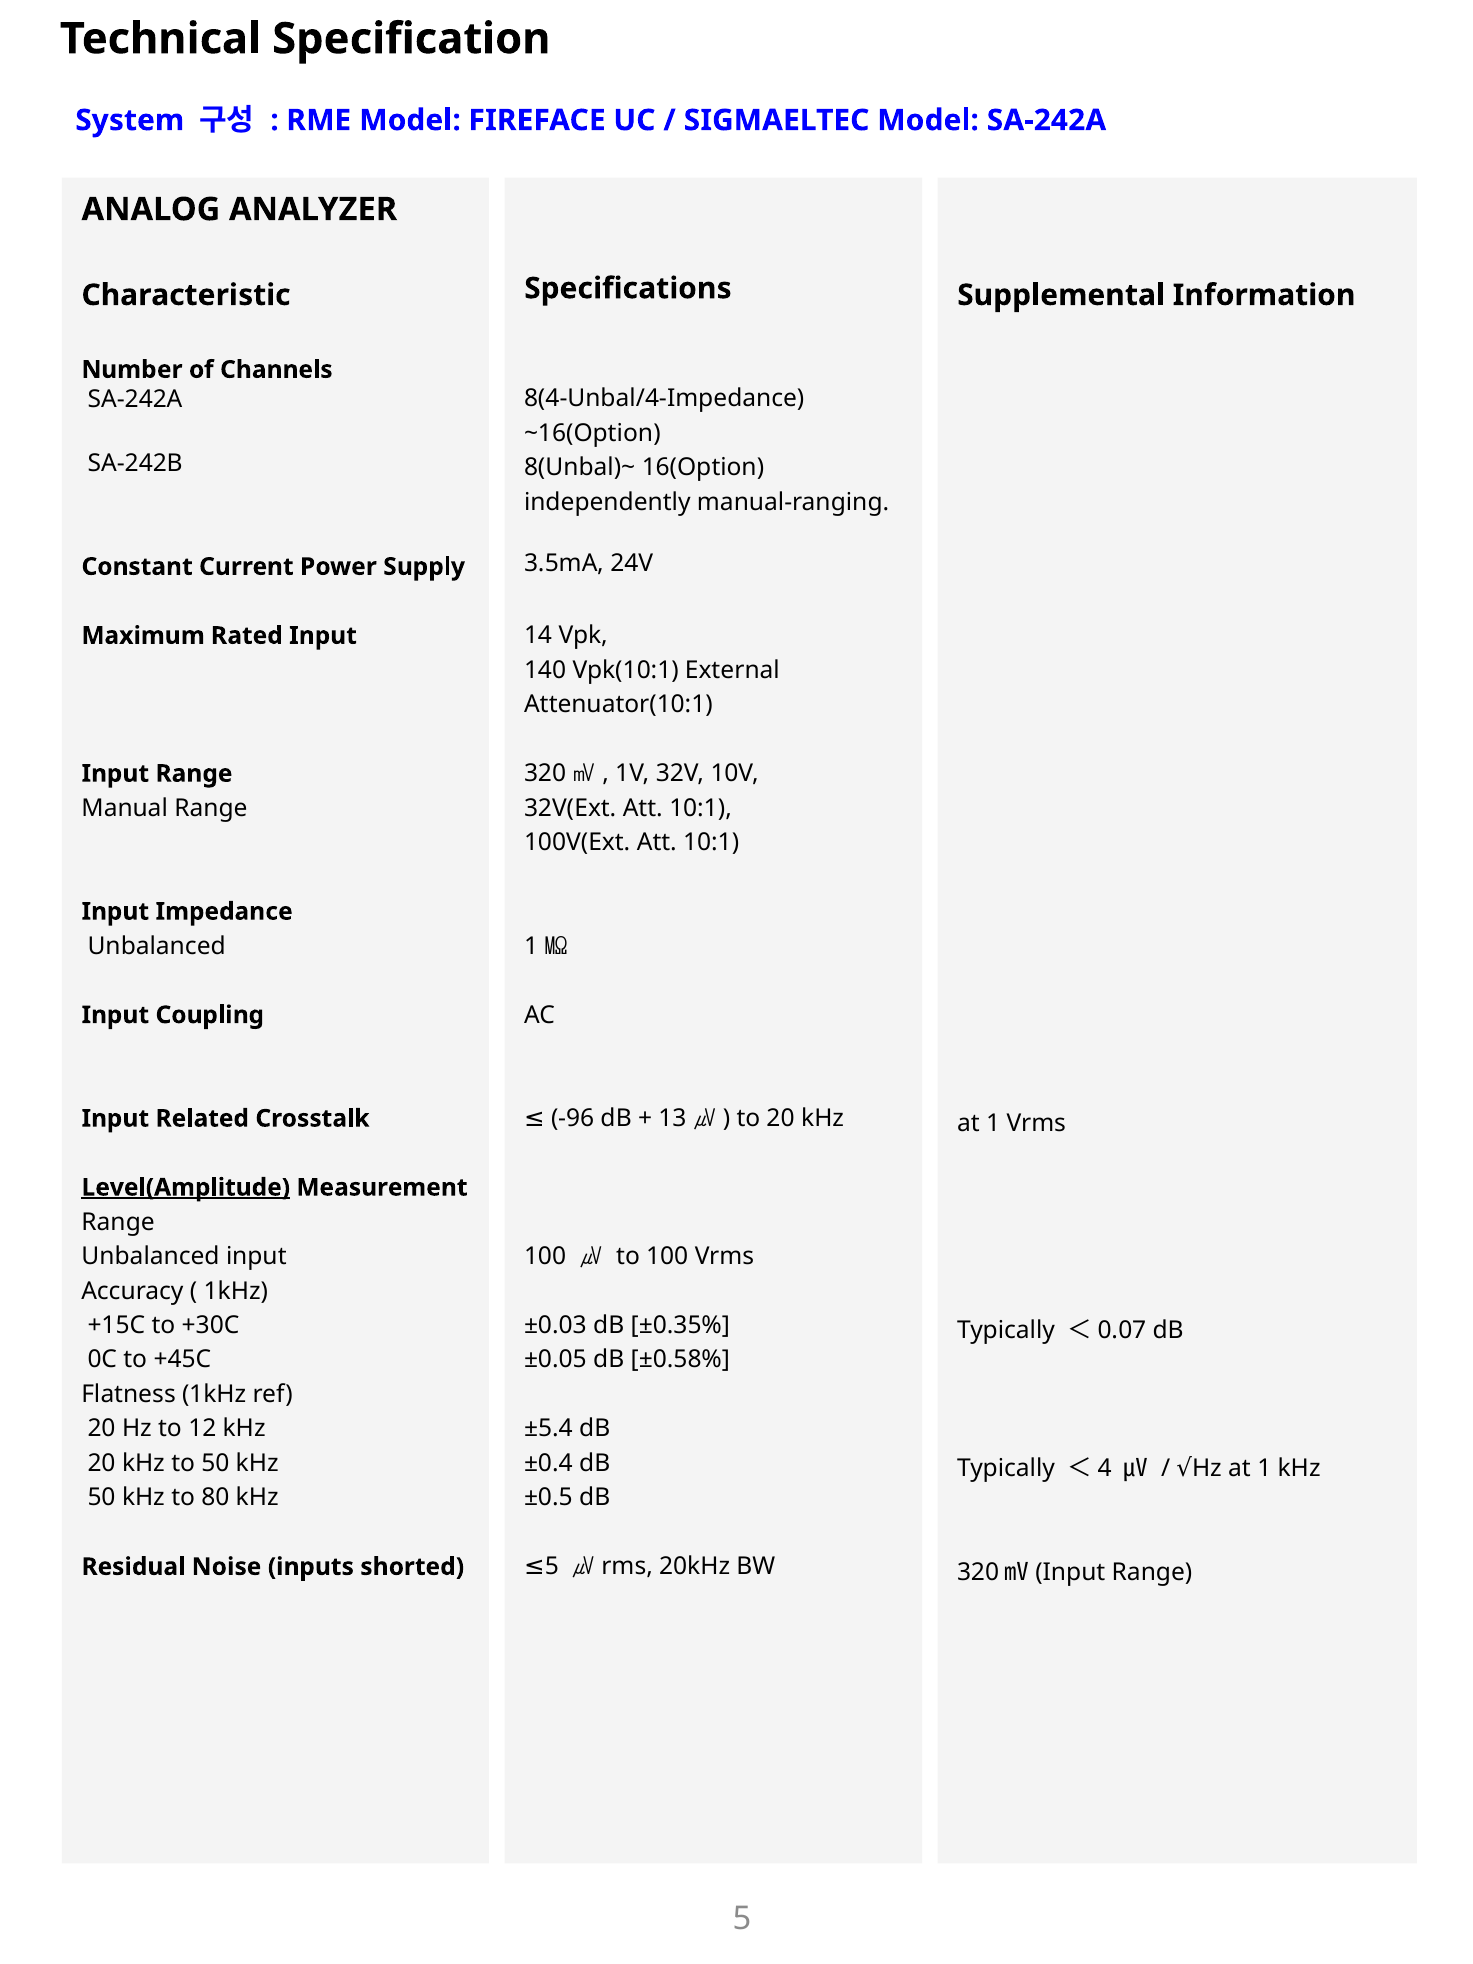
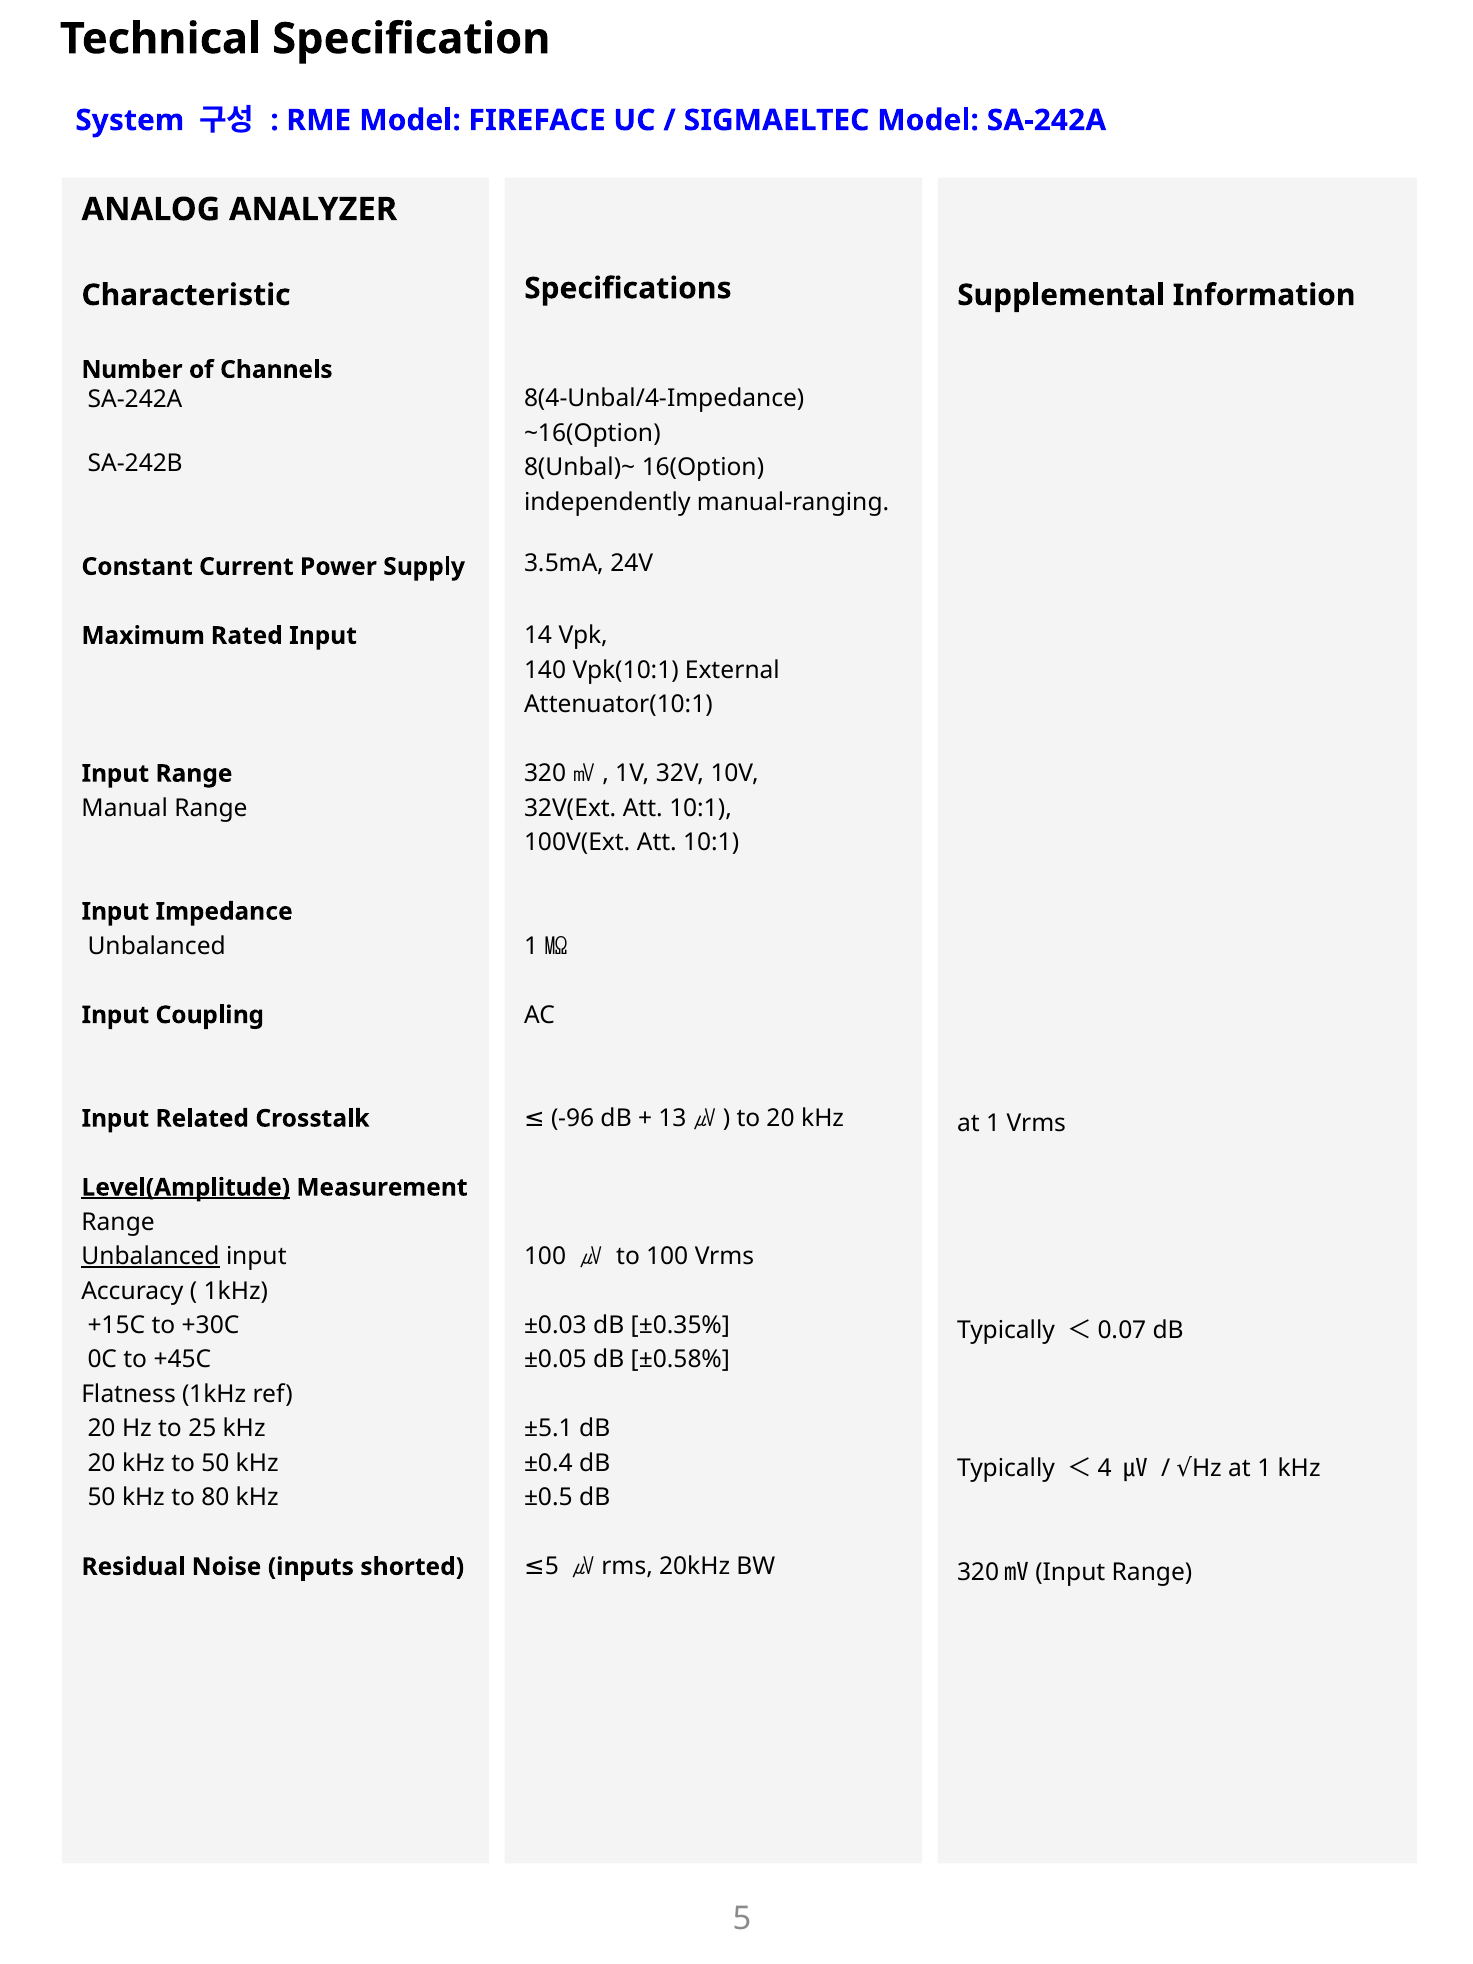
Unbalanced at (151, 1256) underline: none -> present
12: 12 -> 25
±5.4: ±5.4 -> ±5.1
